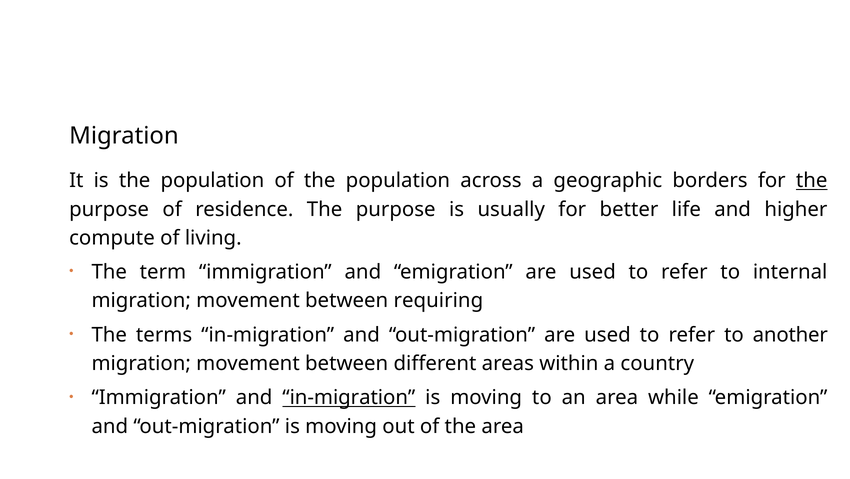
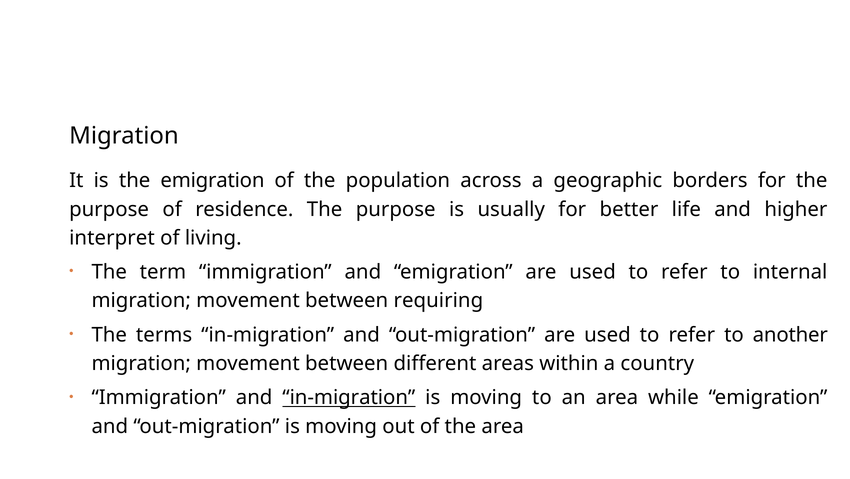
is the population: population -> emigration
the at (812, 181) underline: present -> none
compute: compute -> interpret
